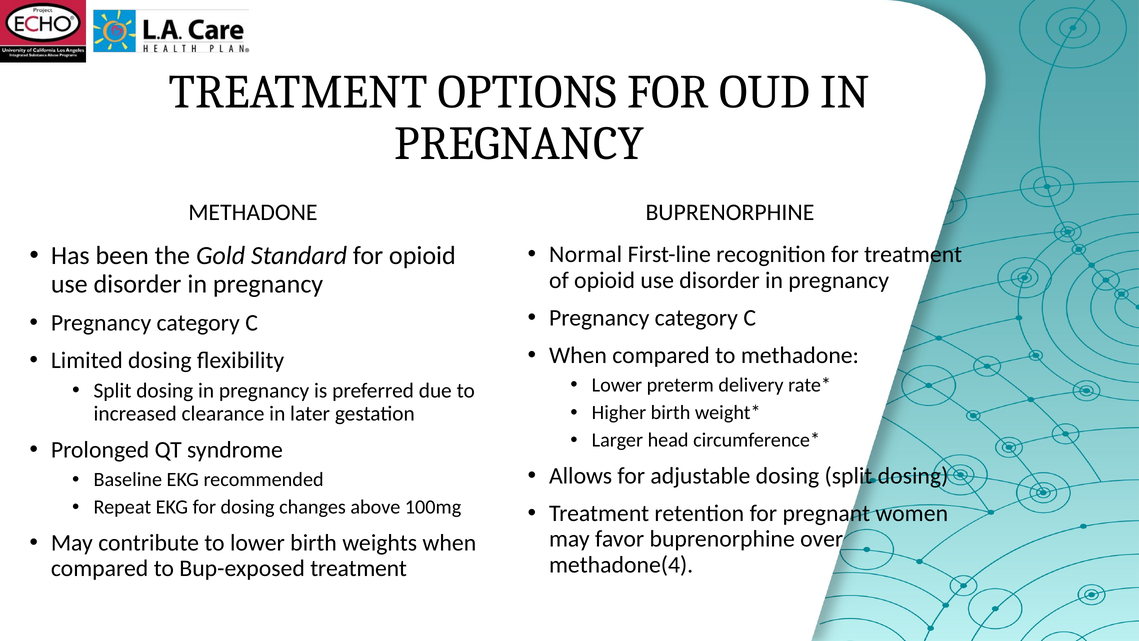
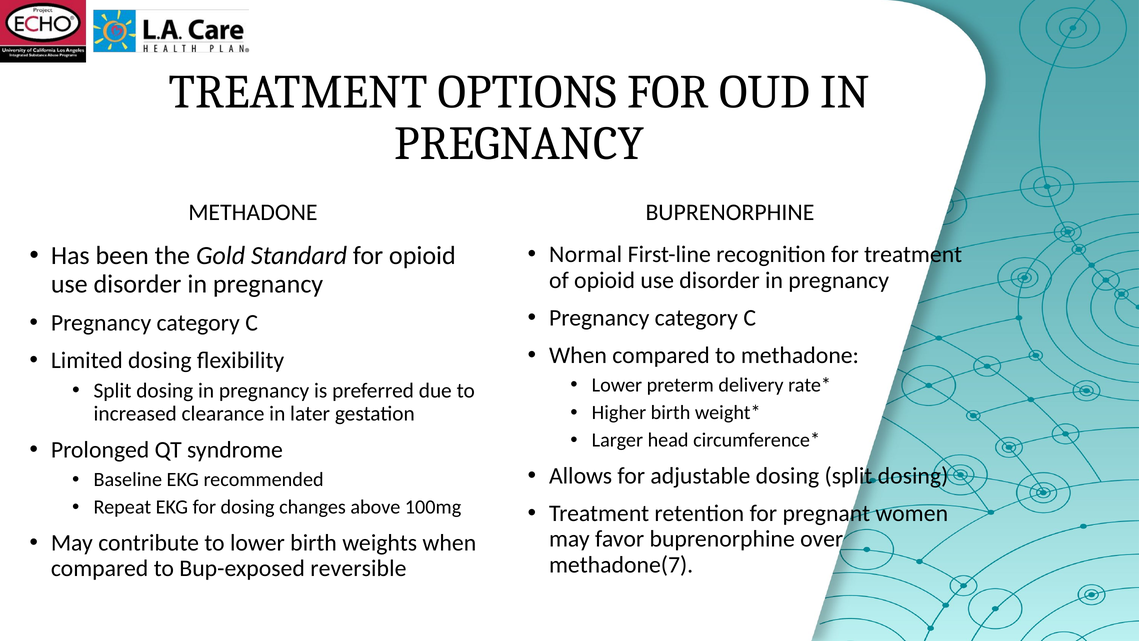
methadone(4: methadone(4 -> methadone(7
Bup-exposed treatment: treatment -> reversible
